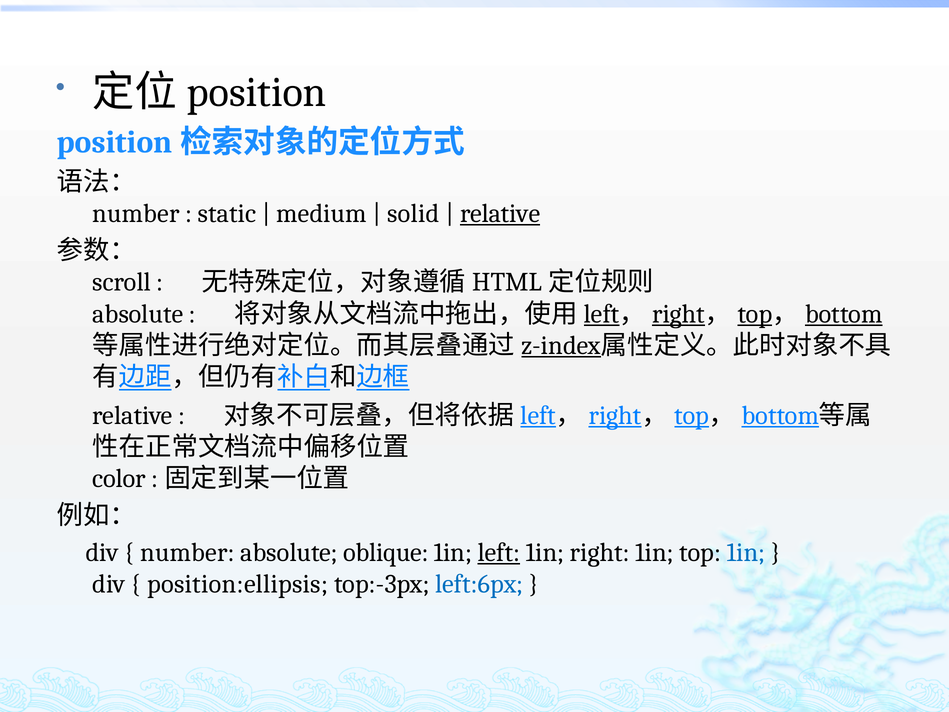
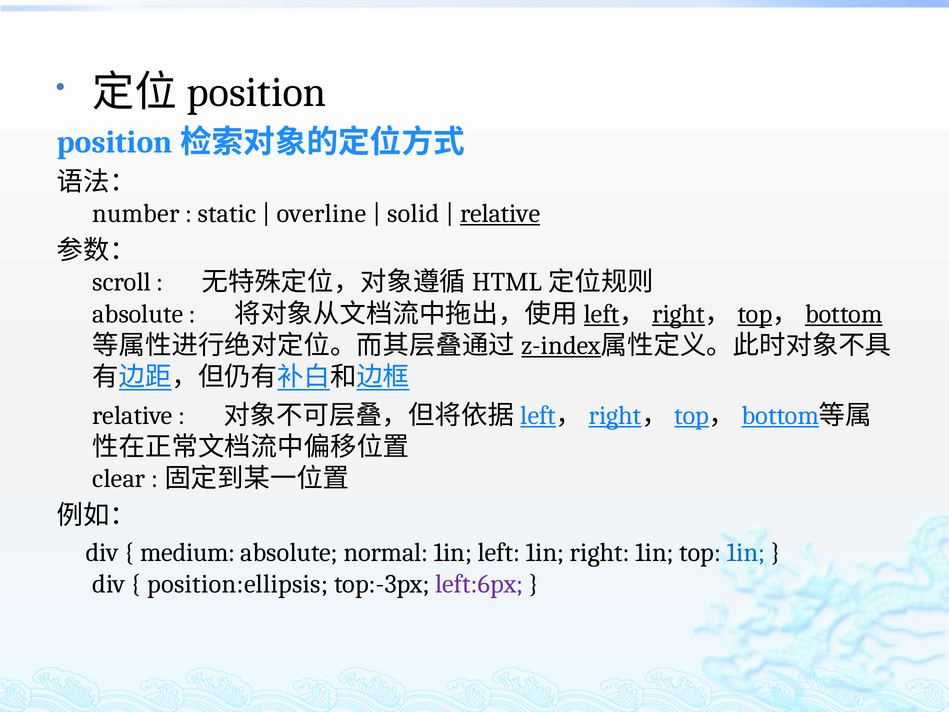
medium: medium -> overline
color: color -> clear
number at (188, 552): number -> medium
oblique: oblique -> normal
left underline: present -> none
left:6px colour: blue -> purple
